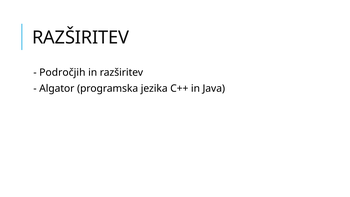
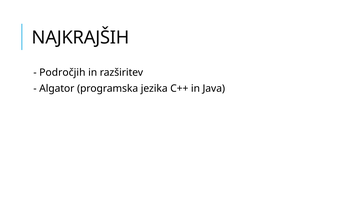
RAZŠIRITEV at (81, 38): RAZŠIRITEV -> NAJKRAJŠIH
